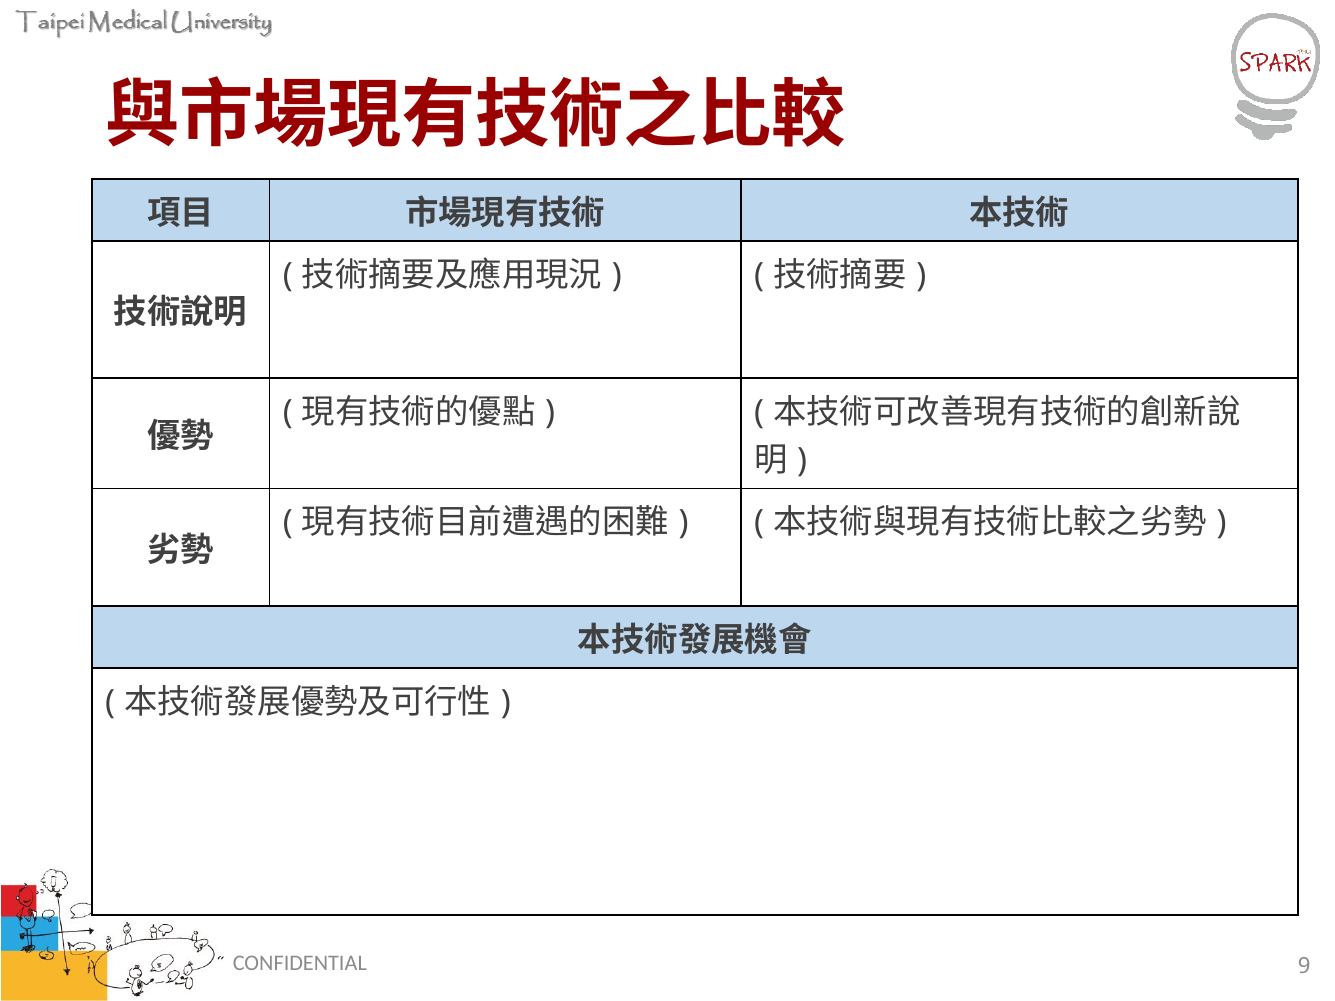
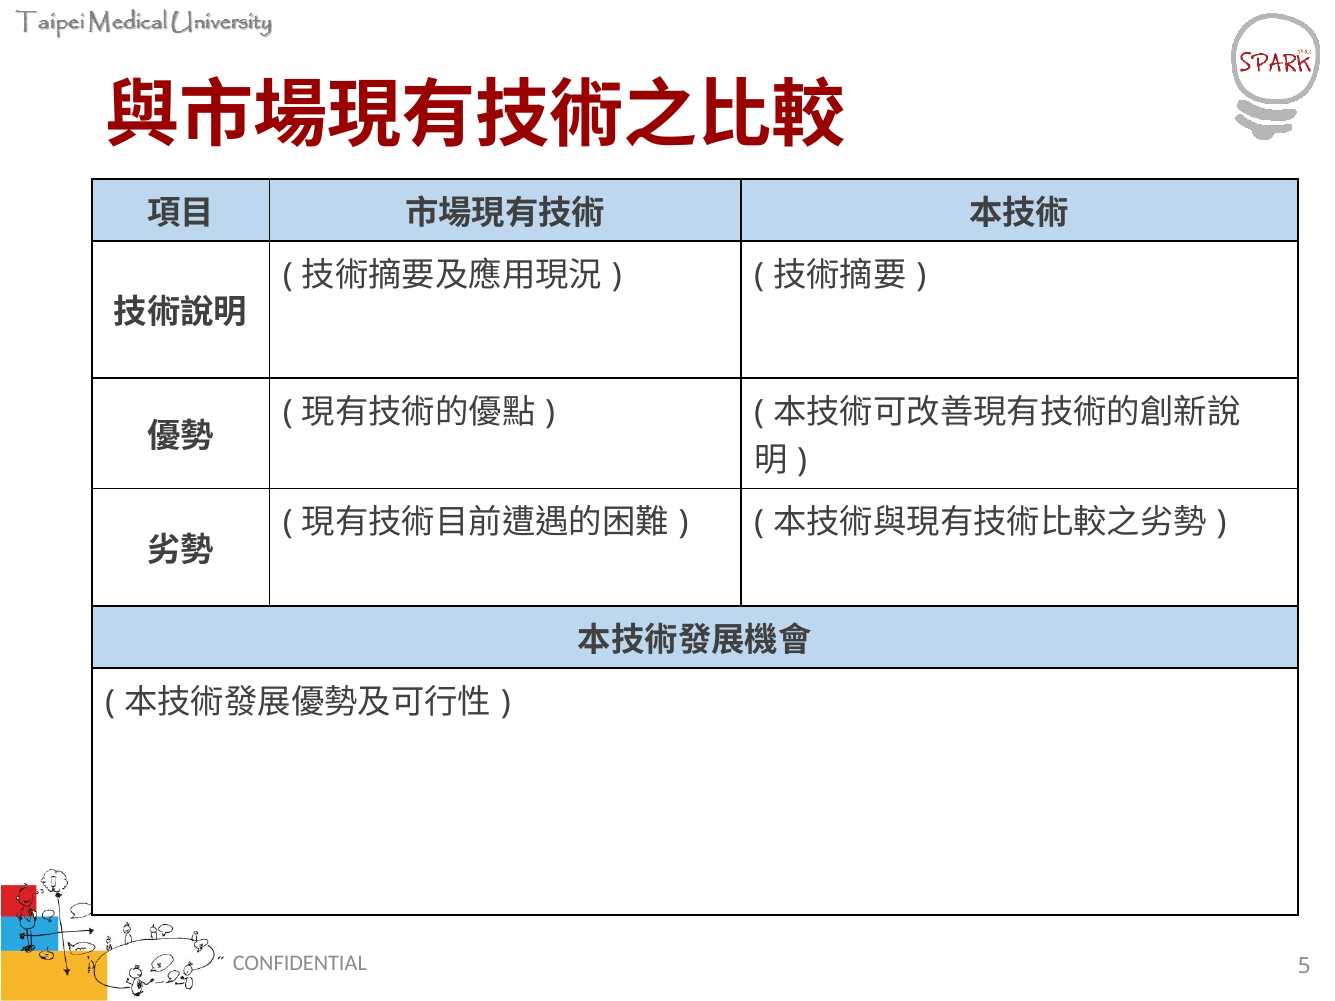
9: 9 -> 5
